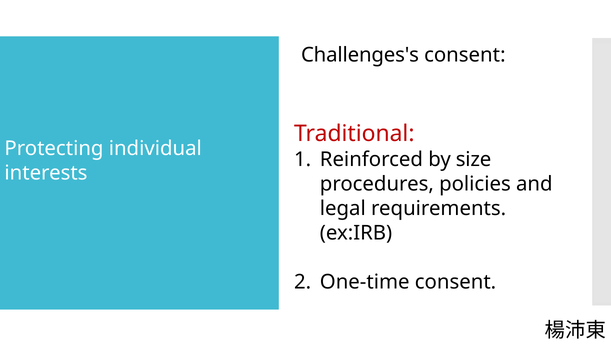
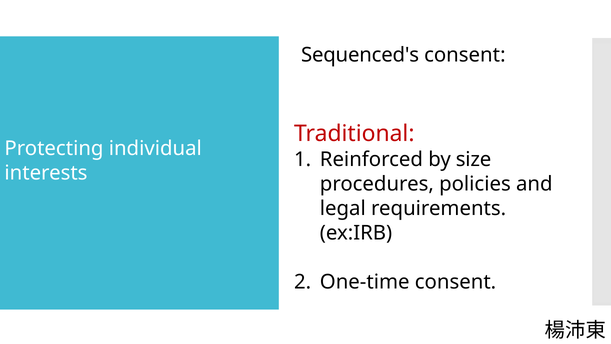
Challenges's: Challenges's -> Sequenced's
